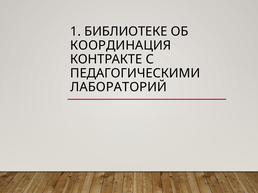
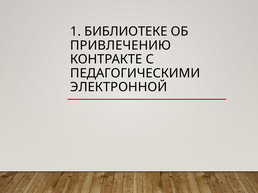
КООРДИНАЦИЯ: КООРДИНАЦИЯ -> ПРИВЛЕЧЕНИЮ
ЛАБОРАТОРИЙ: ЛАБОРАТОРИЙ -> ЭЛЕКТРОННОЙ
